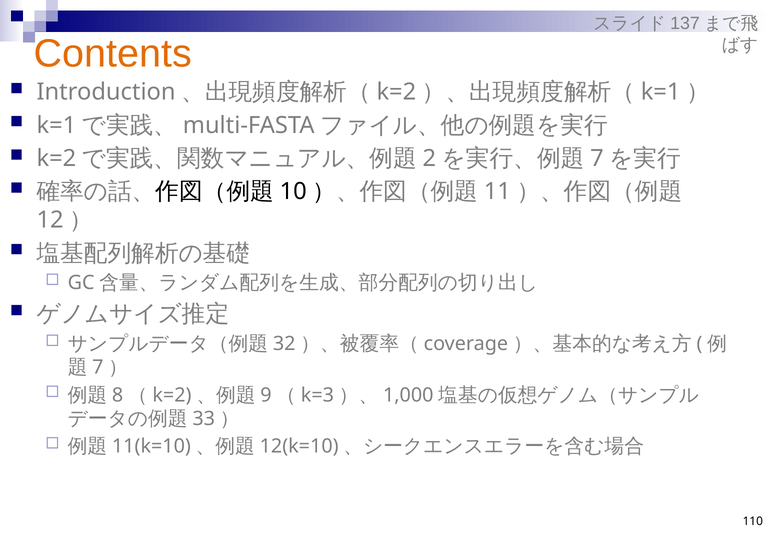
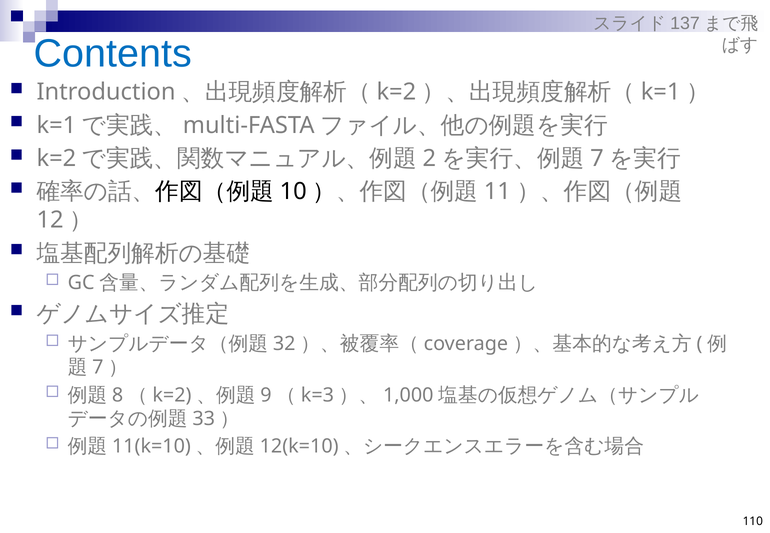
Contents colour: orange -> blue
